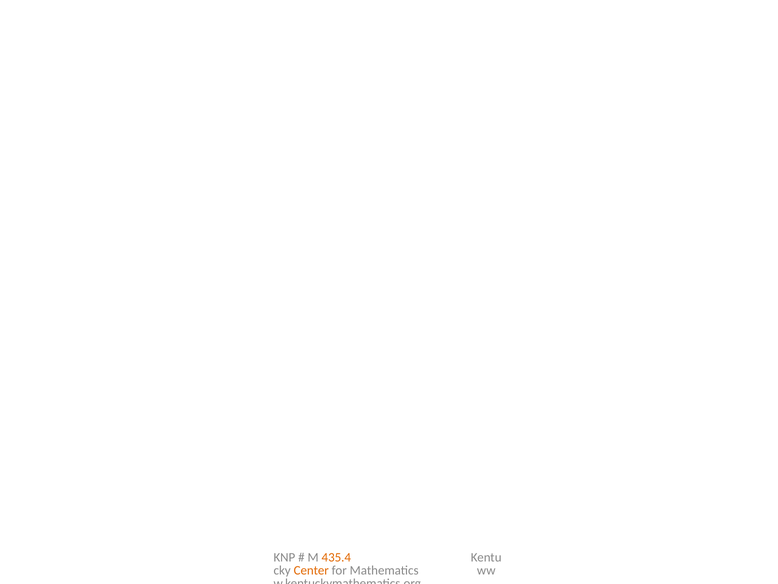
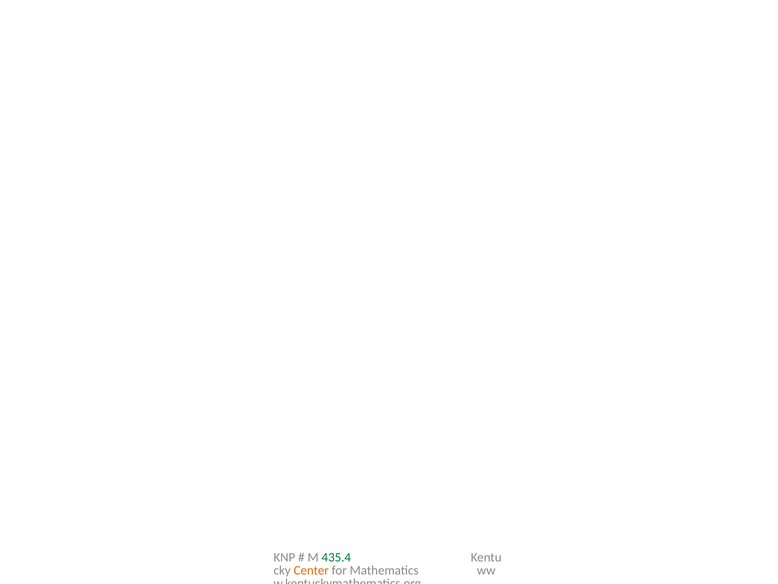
435.4 colour: orange -> green
